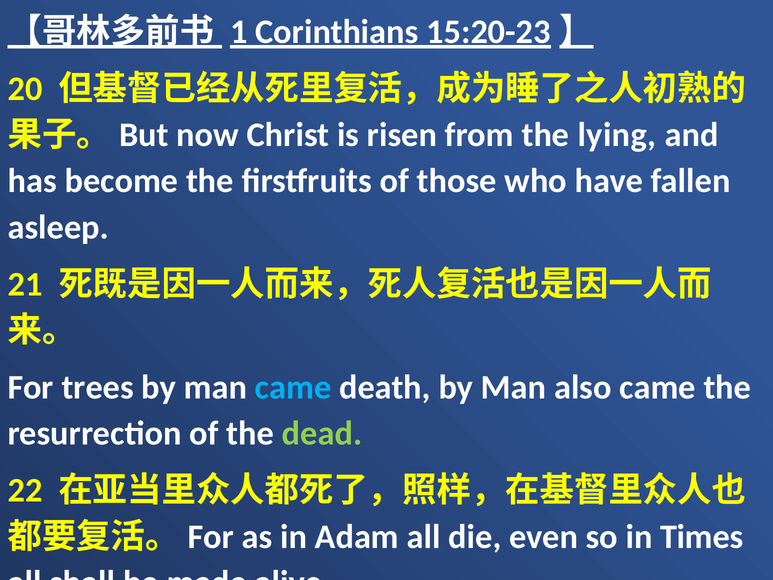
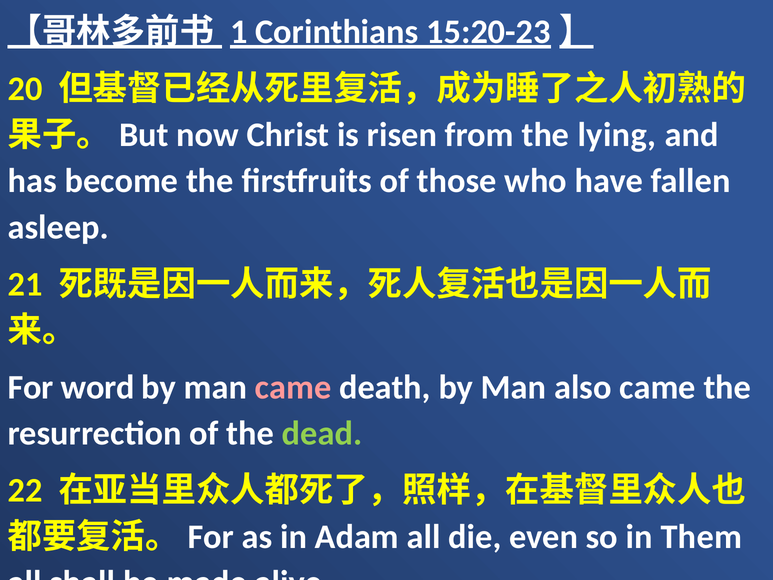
trees: trees -> word
came at (293, 387) colour: light blue -> pink
Times: Times -> Them
